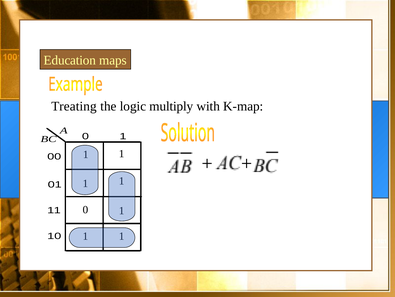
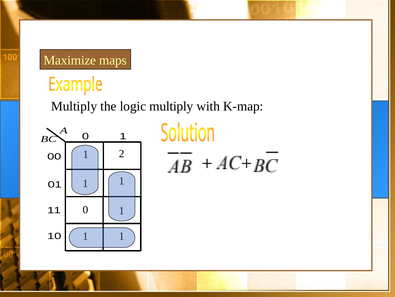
Education: Education -> Maximize
Treating at (74, 106): Treating -> Multiply
1 at (122, 153): 1 -> 2
